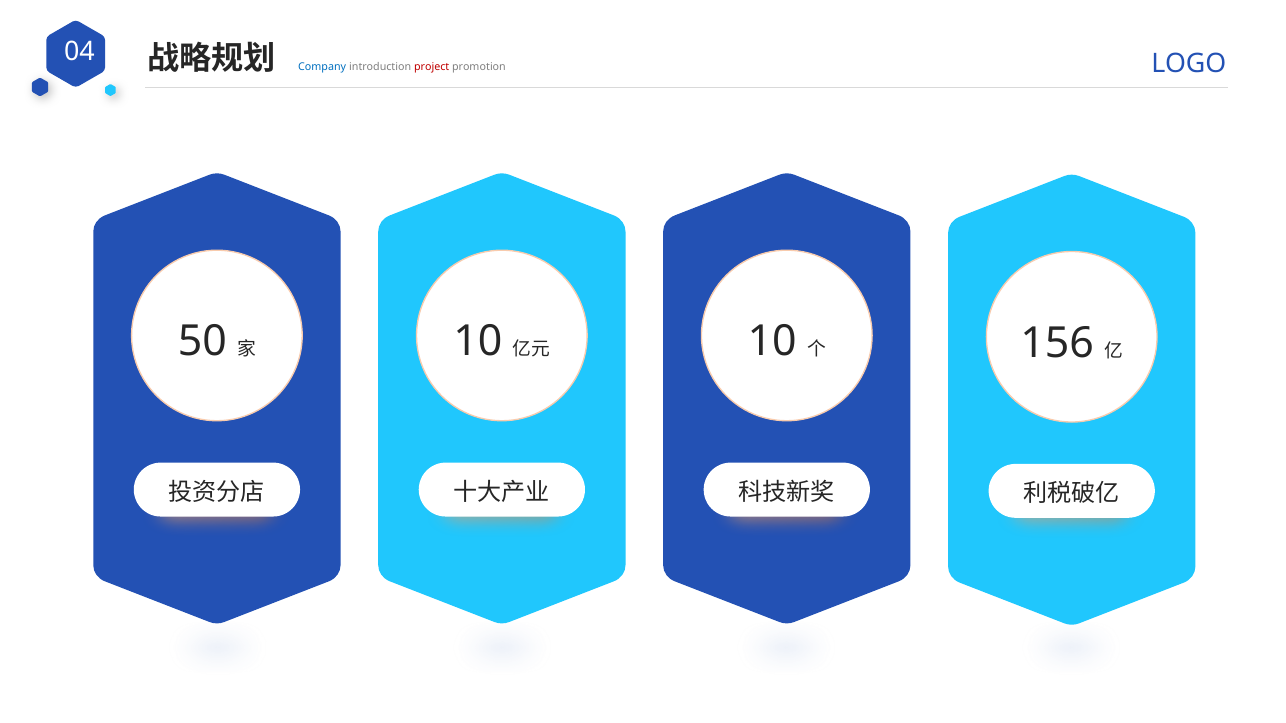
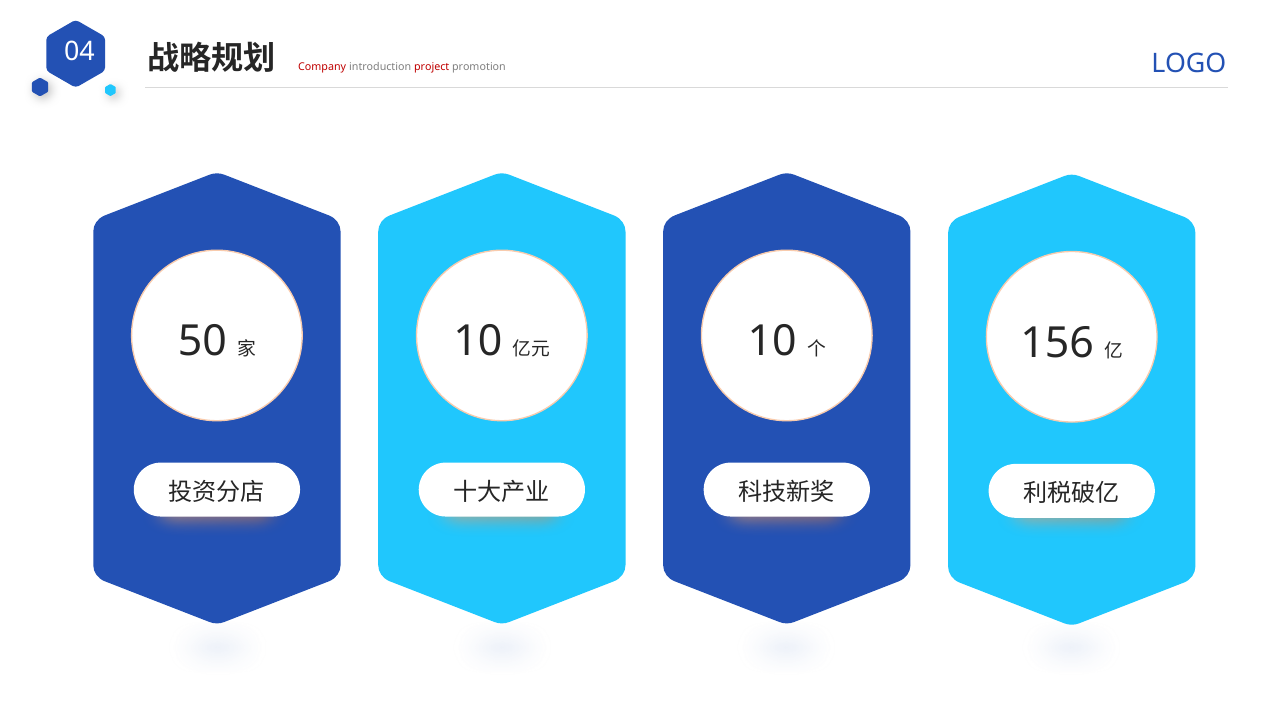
Company colour: blue -> red
